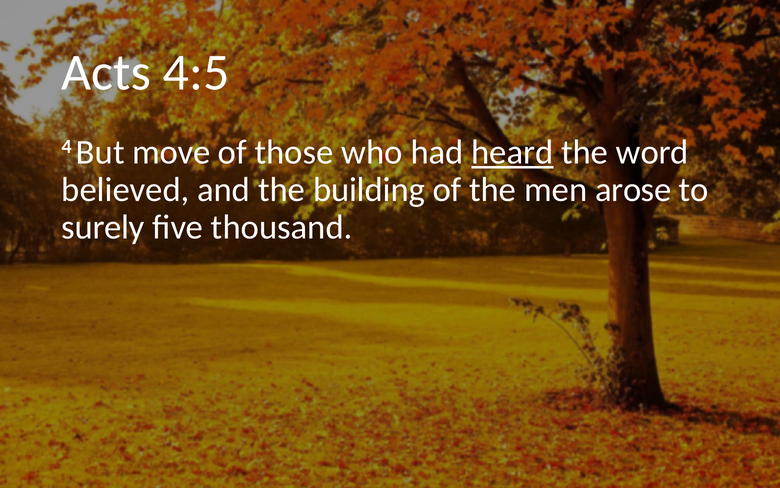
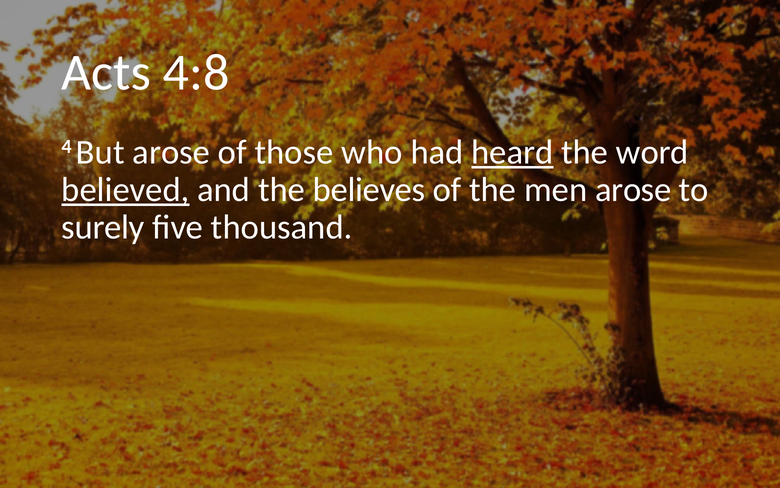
4:5: 4:5 -> 4:8
But move: move -> arose
believed underline: none -> present
building: building -> believes
